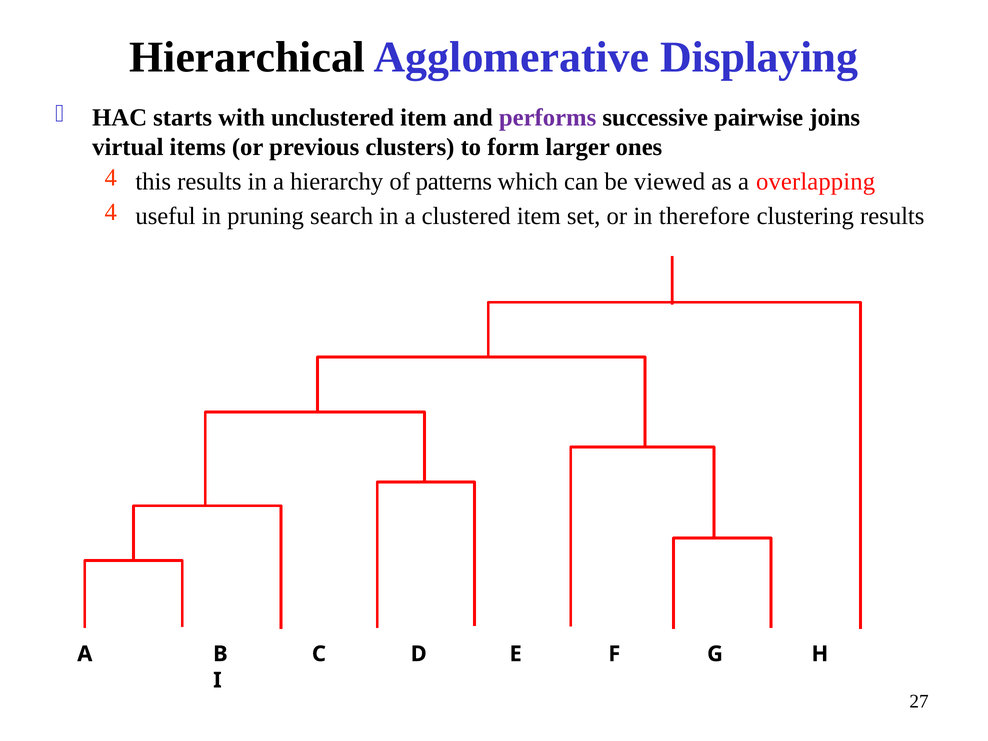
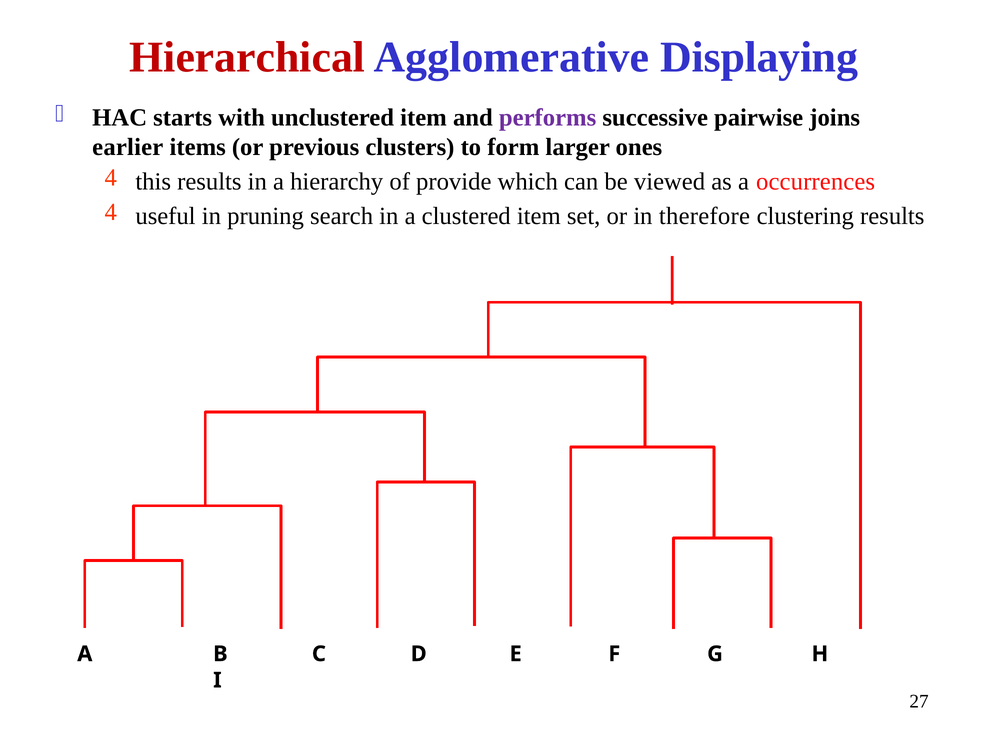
Hierarchical colour: black -> red
virtual: virtual -> earlier
patterns: patterns -> provide
overlapping: overlapping -> occurrences
